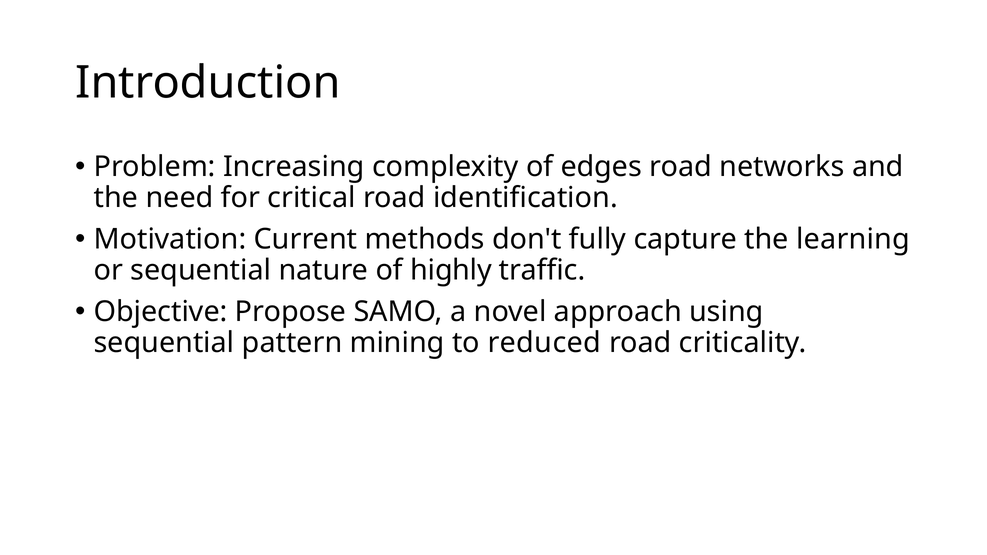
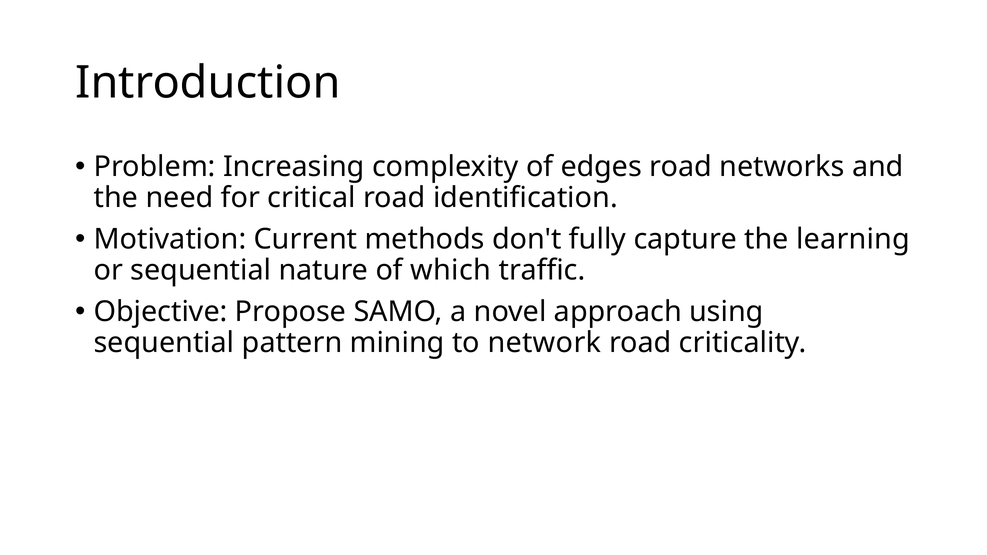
highly: highly -> which
reduced: reduced -> network
